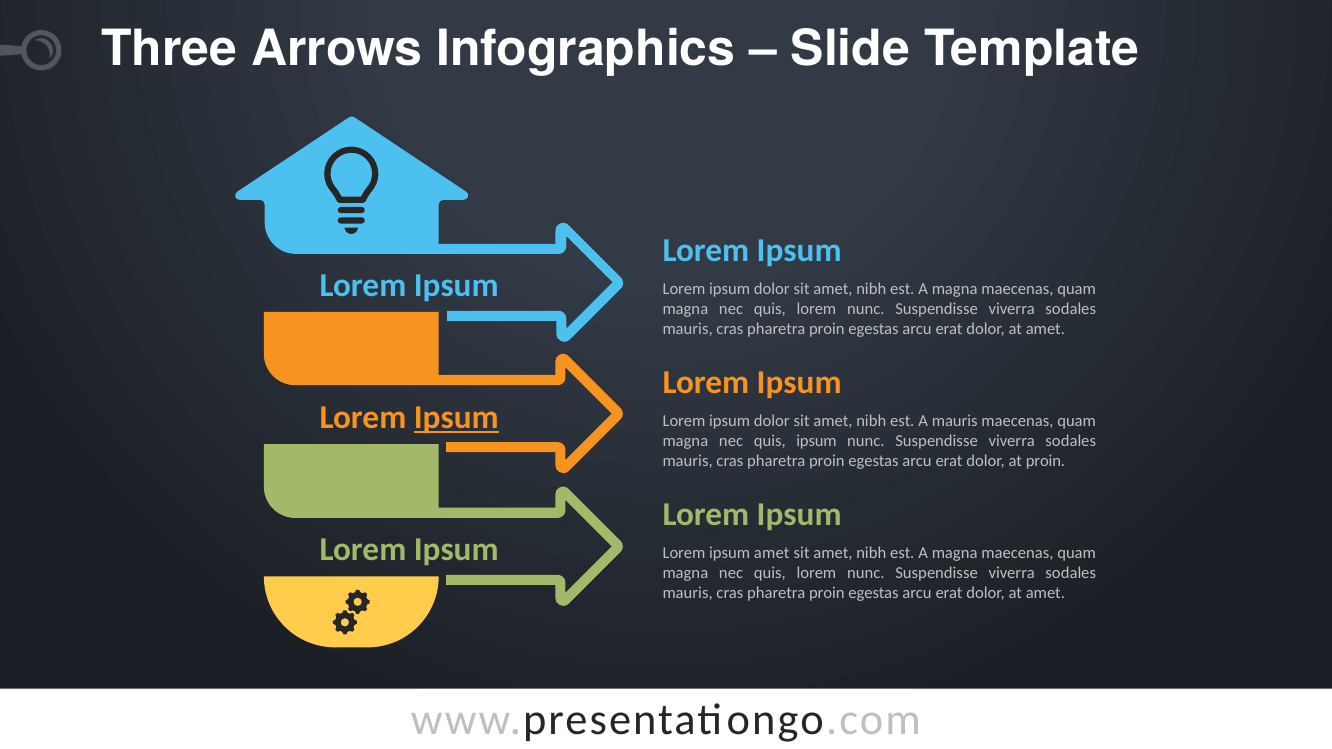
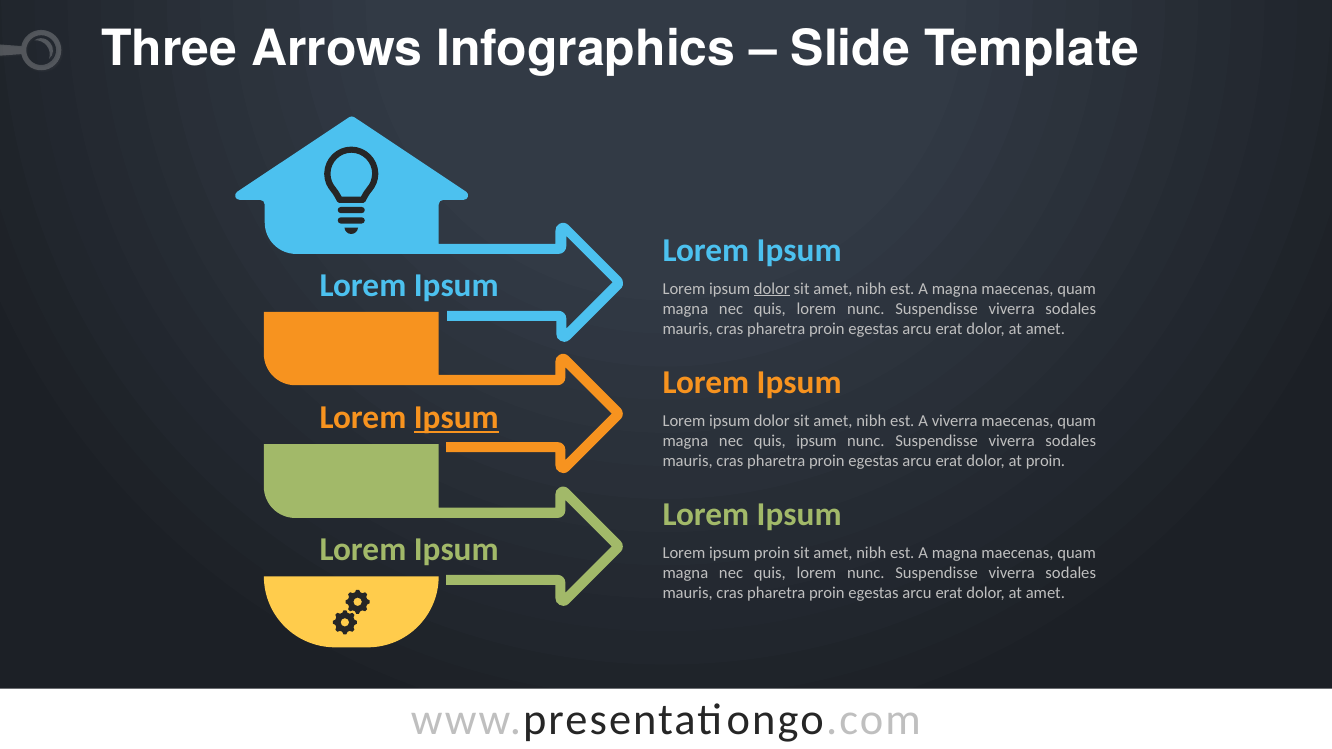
dolor at (772, 289) underline: none -> present
A mauris: mauris -> viverra
ipsum amet: amet -> proin
